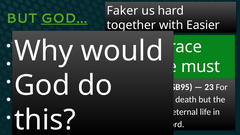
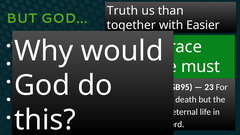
Faker: Faker -> Truth
hard: hard -> than
GOD… underline: present -> none
